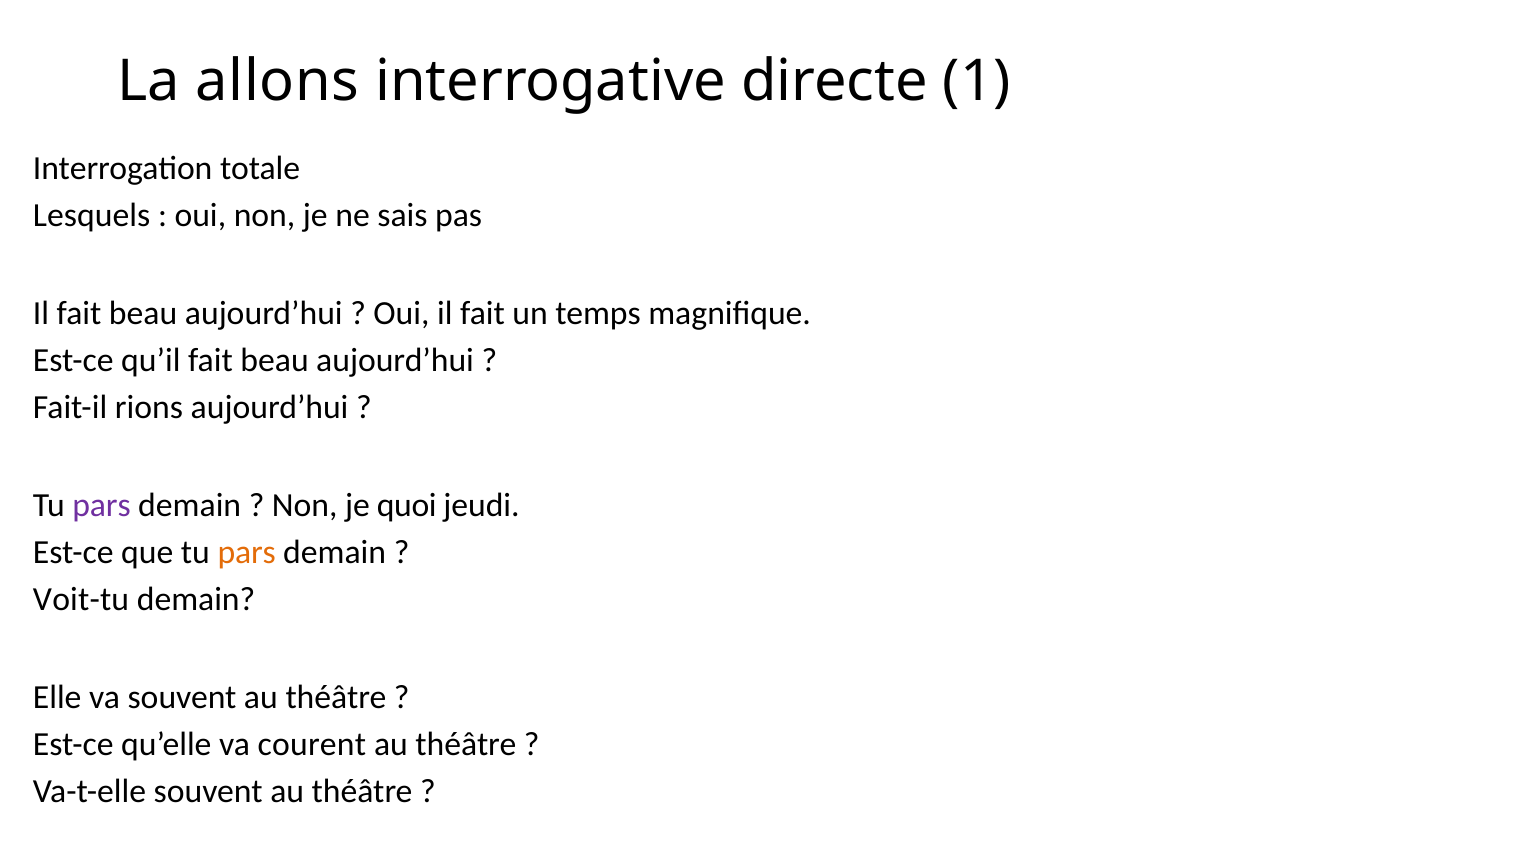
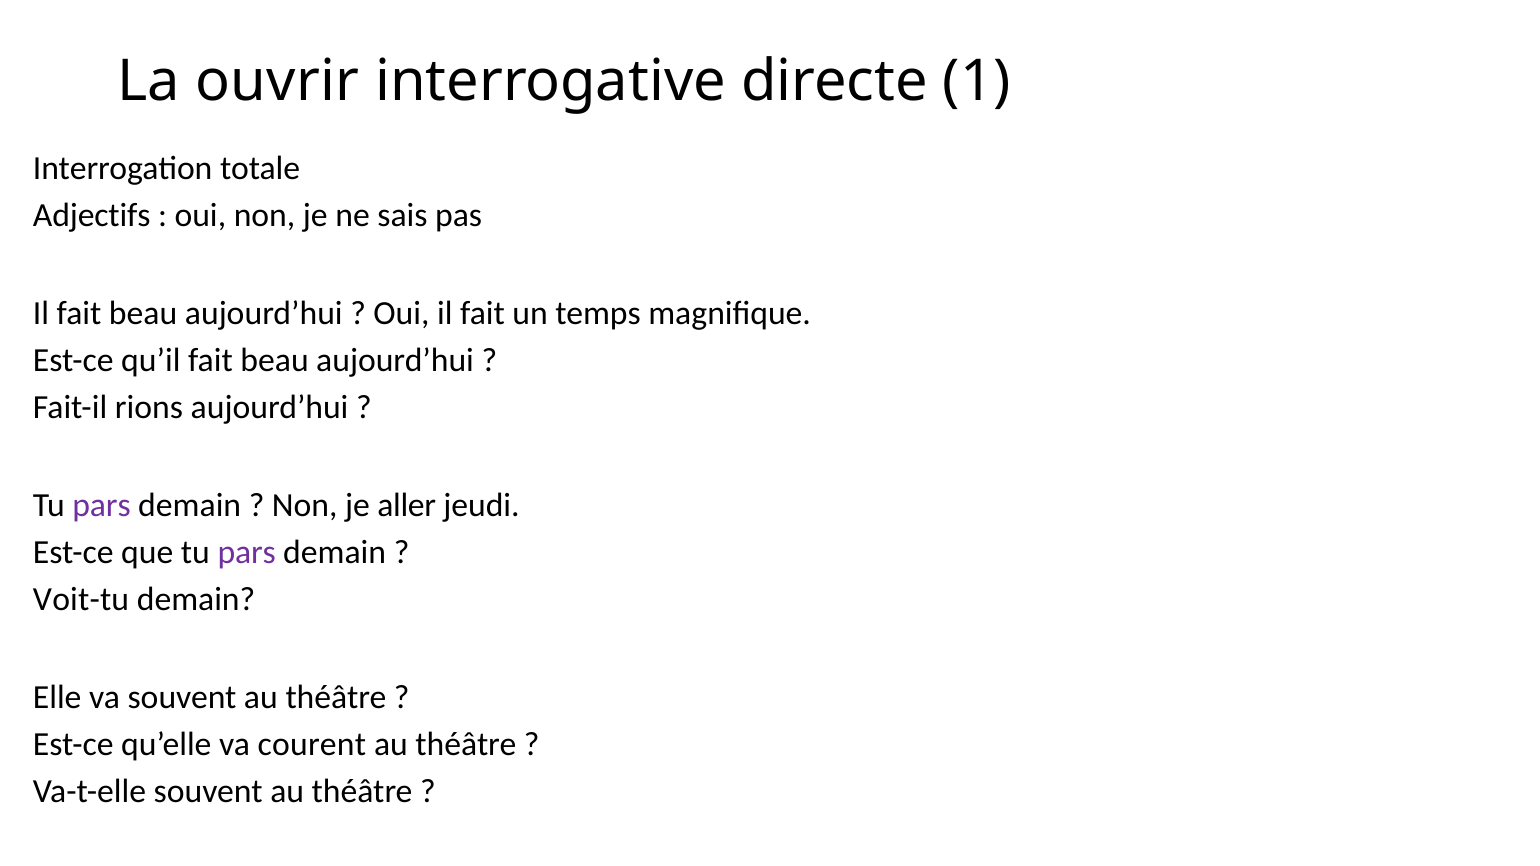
allons: allons -> ouvrir
Lesquels: Lesquels -> Adjectifs
quoi: quoi -> aller
pars at (247, 553) colour: orange -> purple
